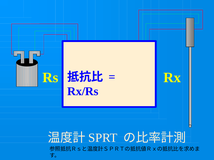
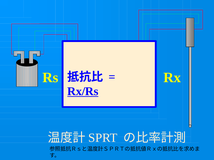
Rx/Rs underline: none -> present
